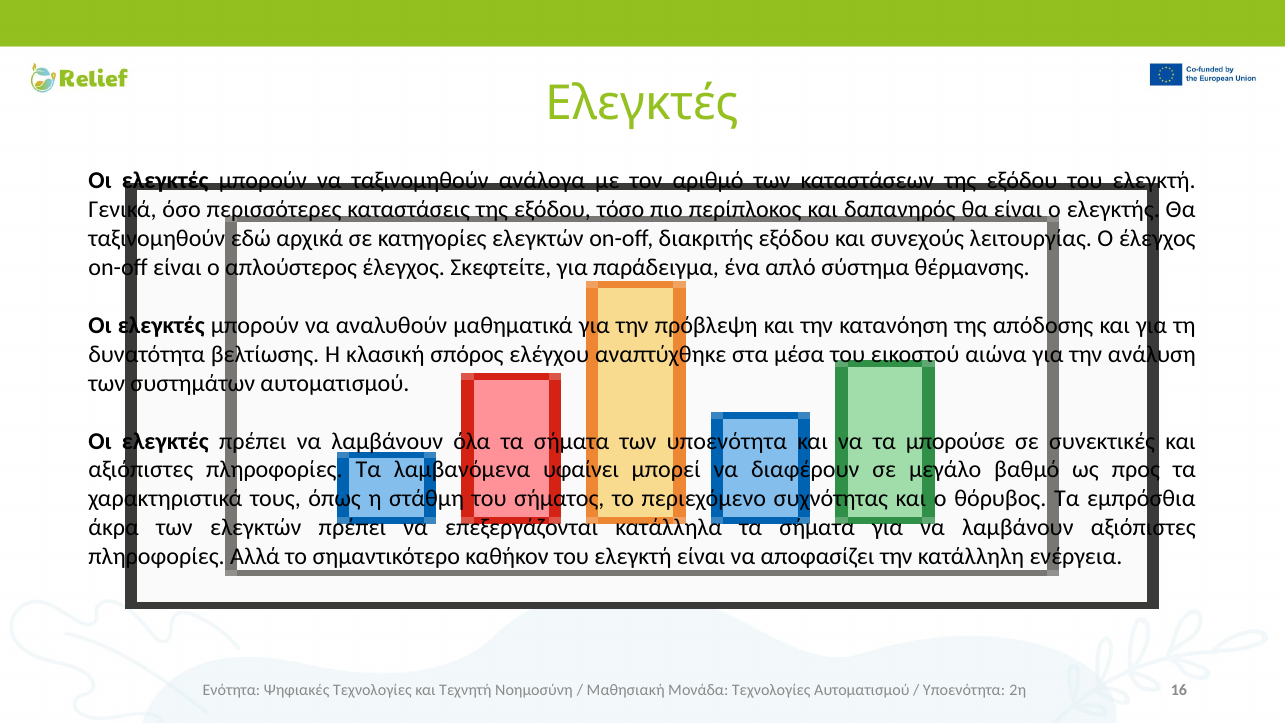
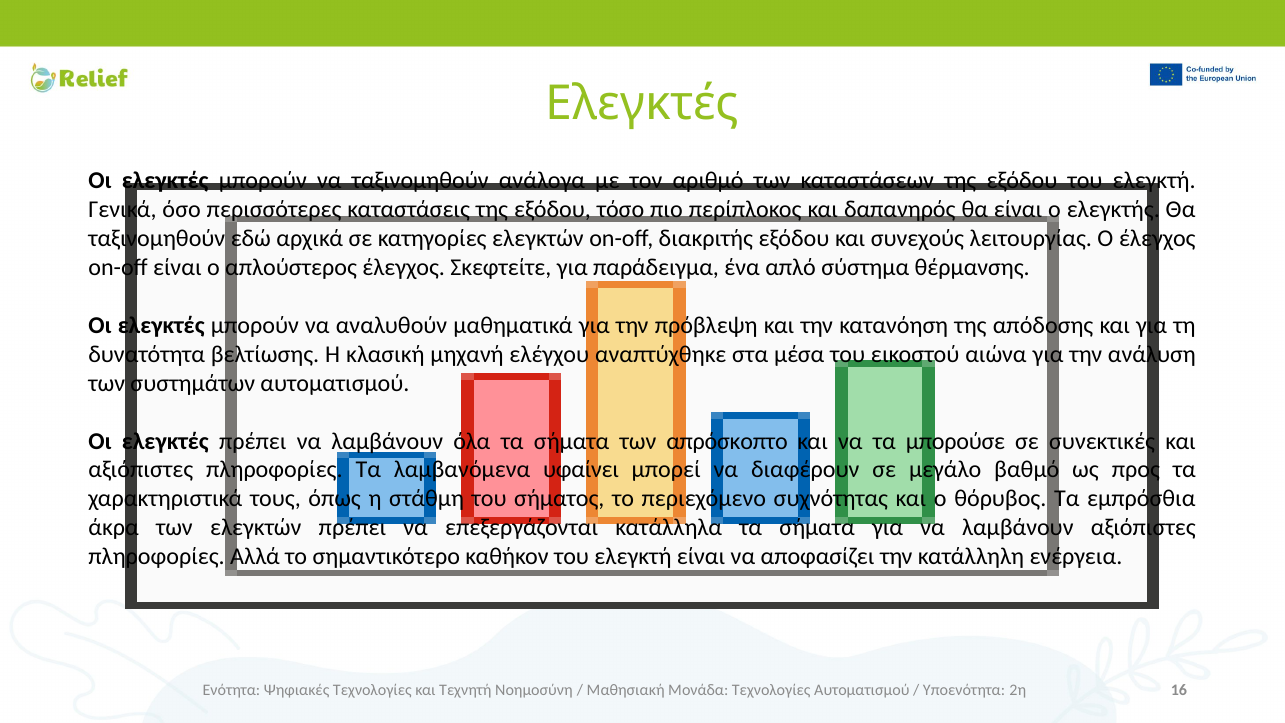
σπόρος: σπόρος -> μηχανή
των υποενότητα: υποενότητα -> απρόσκοπτο
